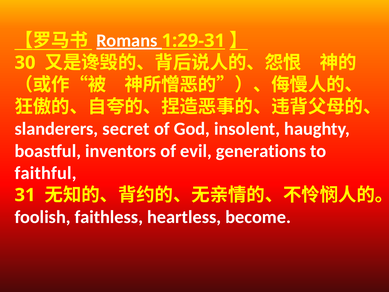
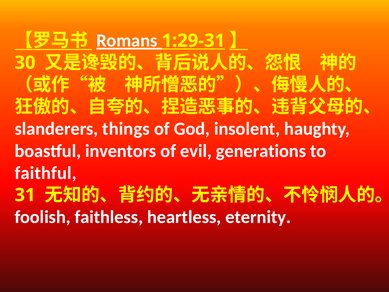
secret: secret -> things
become: become -> eternity
